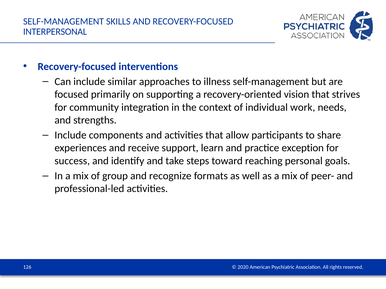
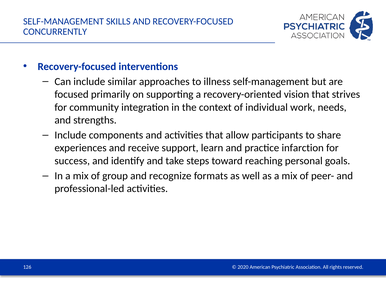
INTERPERSONAL: INTERPERSONAL -> CONCURRENTLY
exception: exception -> infarction
